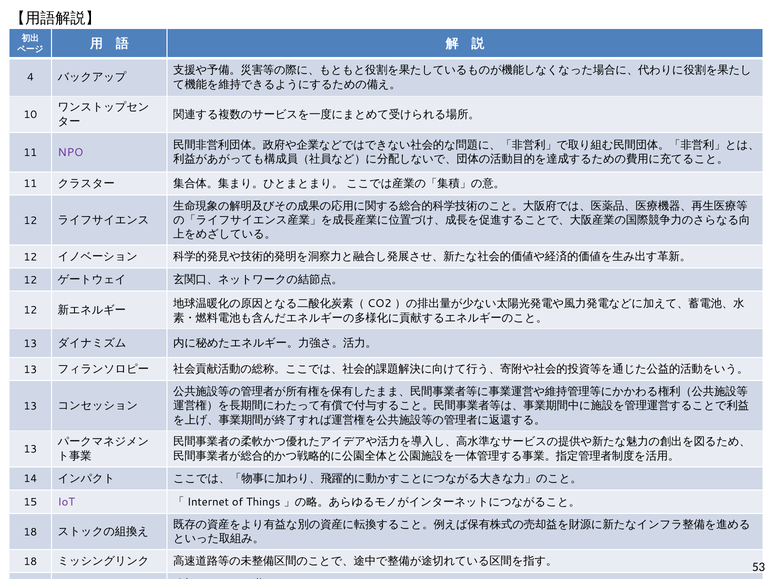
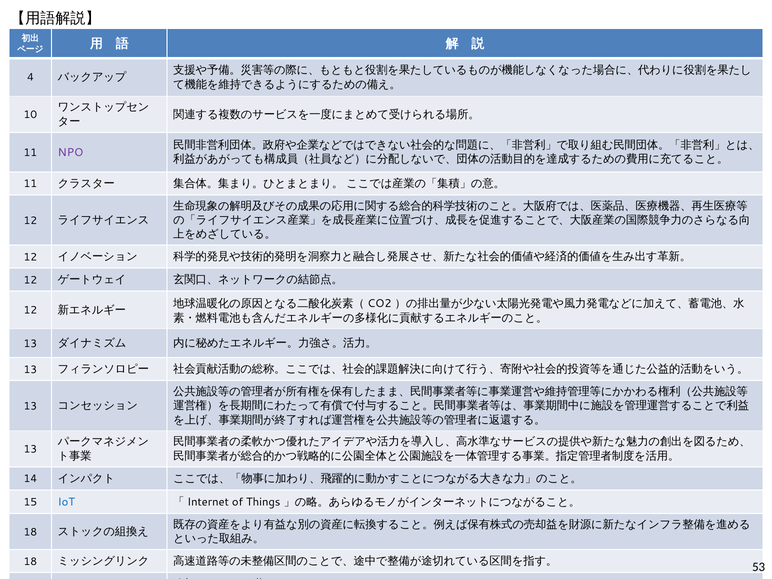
IoT colour: purple -> blue
